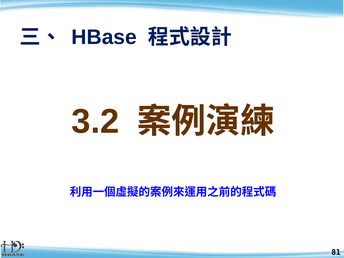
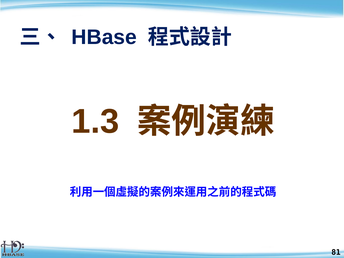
3.2: 3.2 -> 1.3
